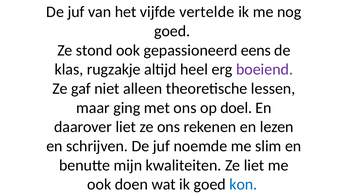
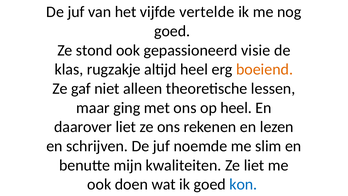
eens: eens -> visie
boeiend colour: purple -> orange
op doel: doel -> heel
